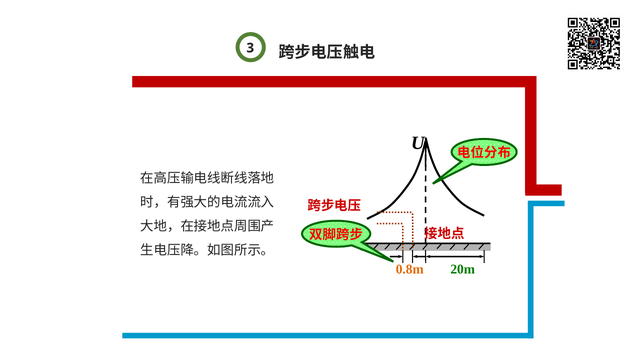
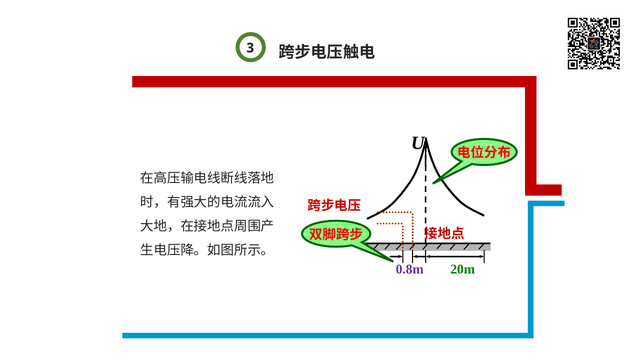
0.8m colour: orange -> purple
